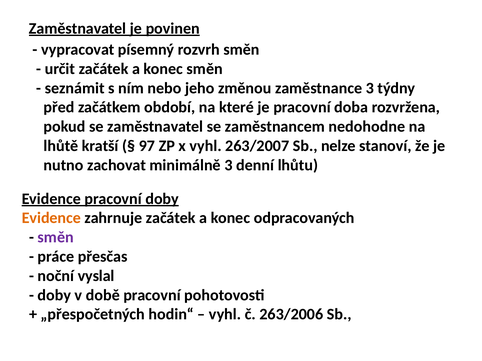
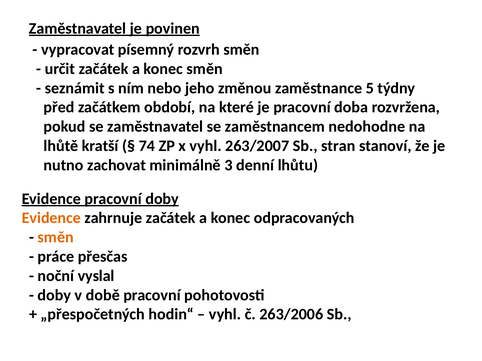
zaměstnance 3: 3 -> 5
97: 97 -> 74
nelze: nelze -> stran
směn at (56, 238) colour: purple -> orange
